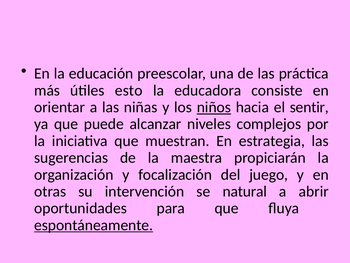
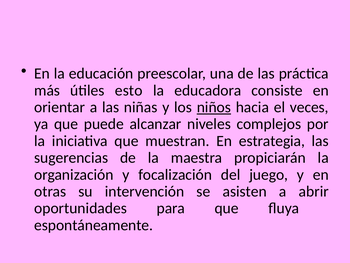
sentir: sentir -> veces
natural: natural -> asisten
espontáneamente underline: present -> none
